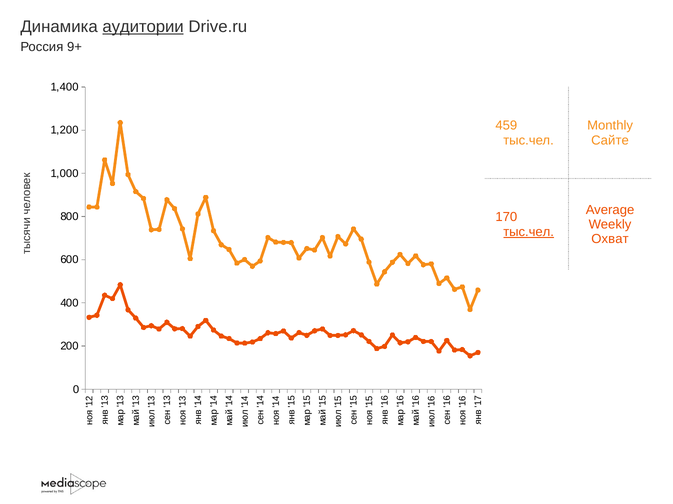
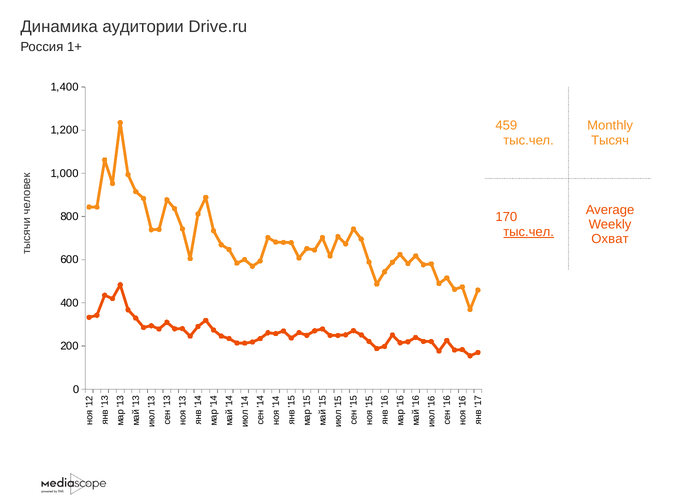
аудитории underline: present -> none
9+: 9+ -> 1+
Сайте: Сайте -> Тысяч
